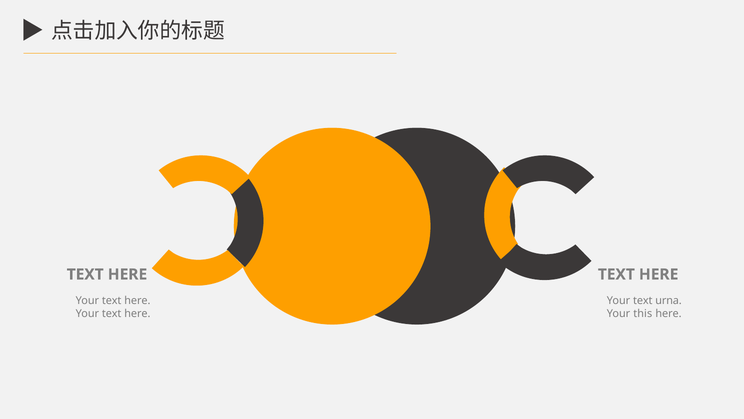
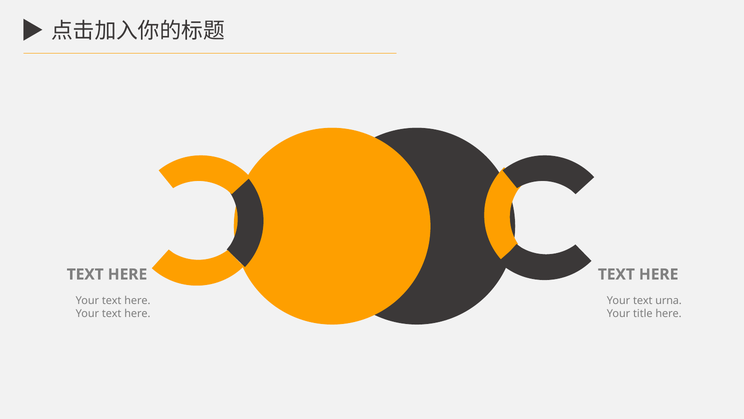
this: this -> title
